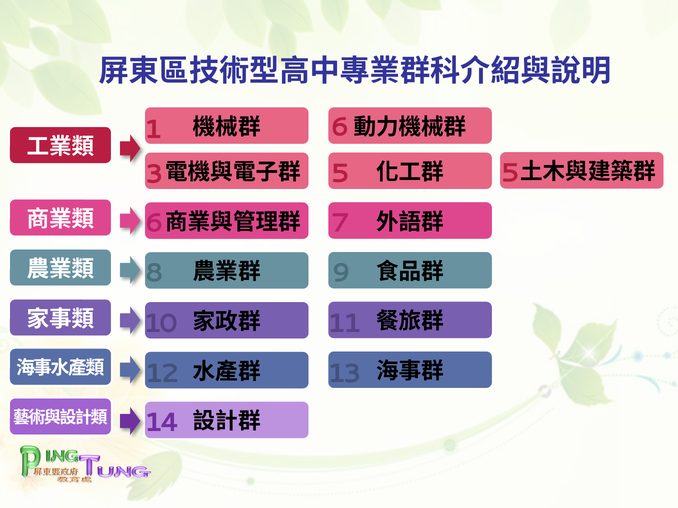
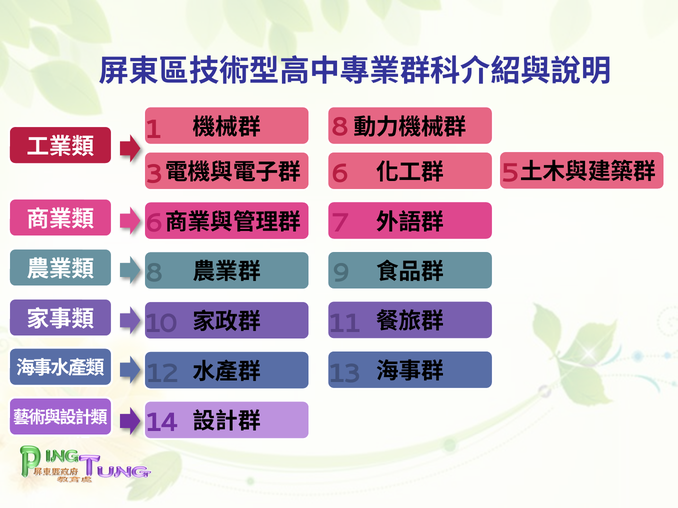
1 6: 6 -> 8
3 5: 5 -> 6
